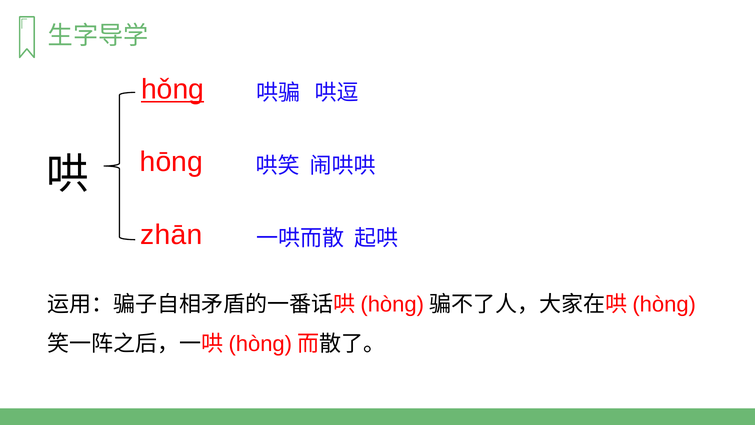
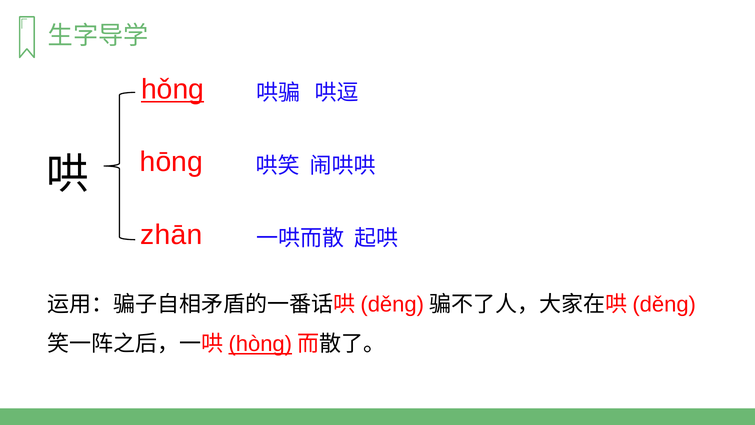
hònɡ at (392, 304): hònɡ -> děnɡ
hònɡ at (664, 304): hònɡ -> děnɡ
hònɡ at (260, 344) underline: none -> present
